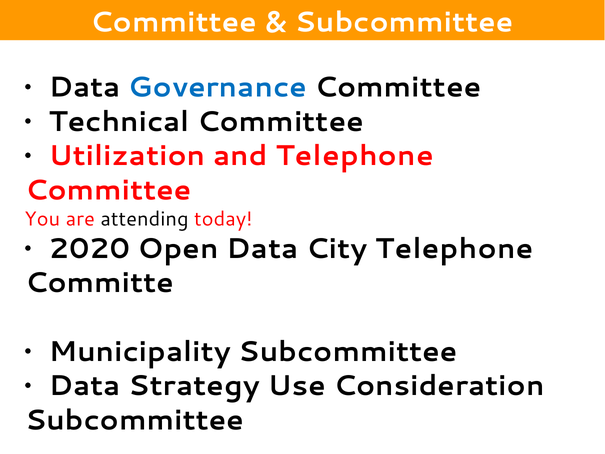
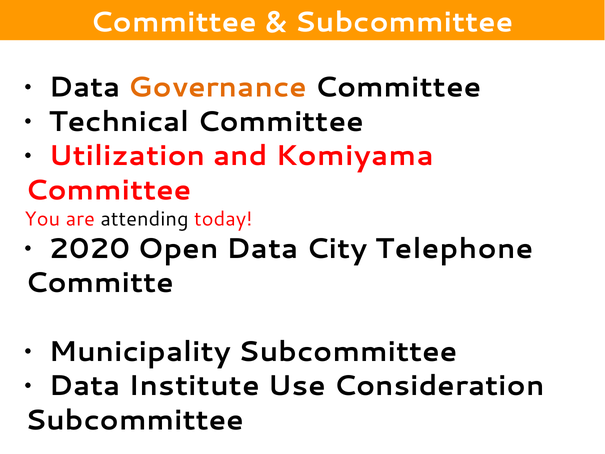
Governance colour: blue -> orange
and Telephone: Telephone -> Komiyama
Strategy: Strategy -> Institute
